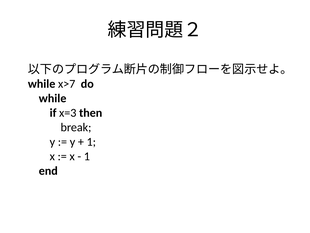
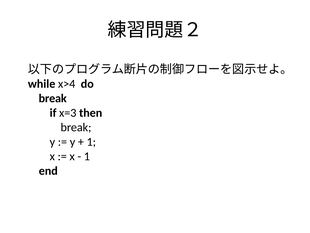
x>7: x>7 -> x>4
while at (53, 98): while -> break
